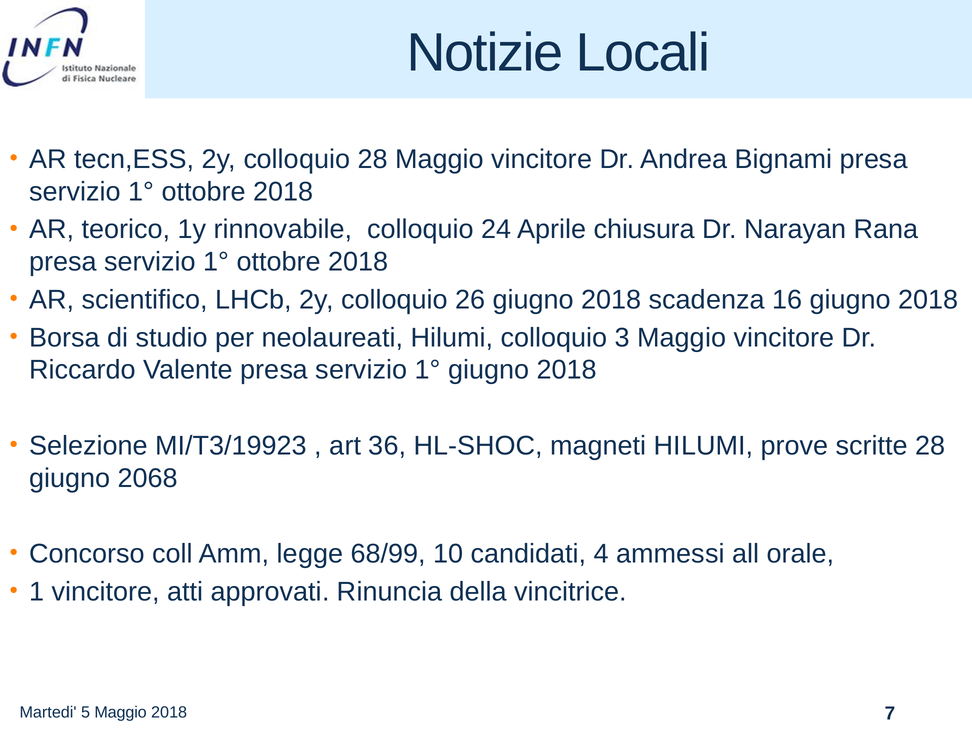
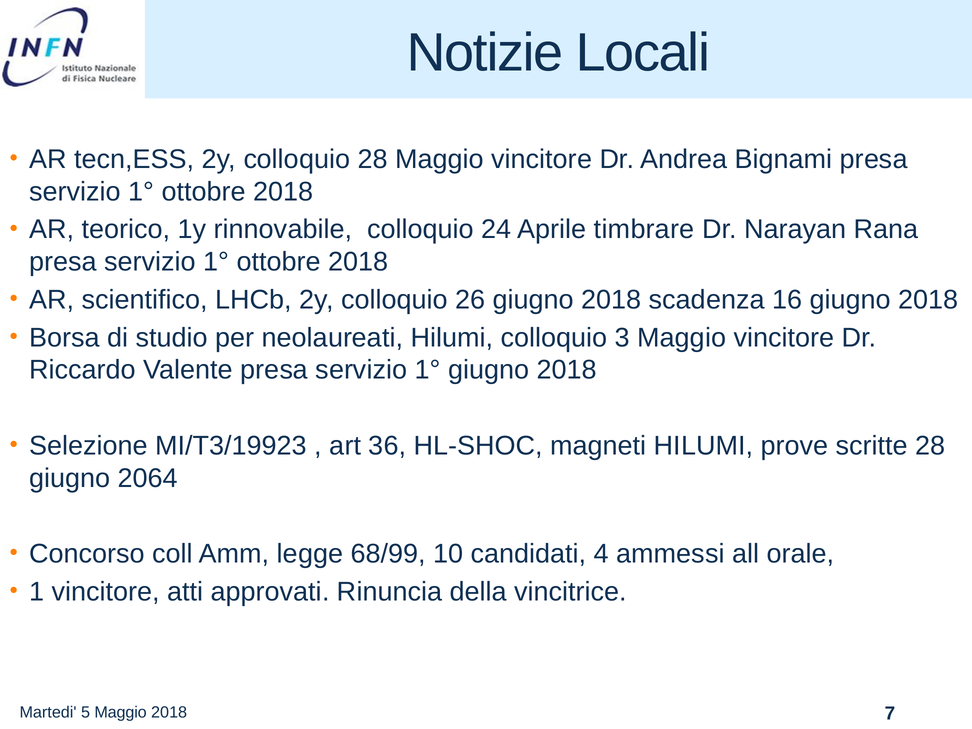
chiusura: chiusura -> timbrare
2068: 2068 -> 2064
